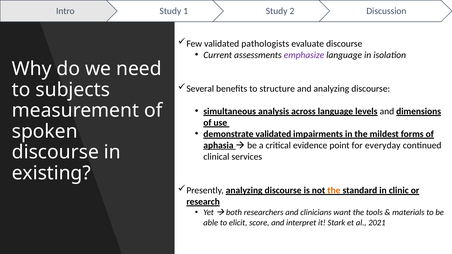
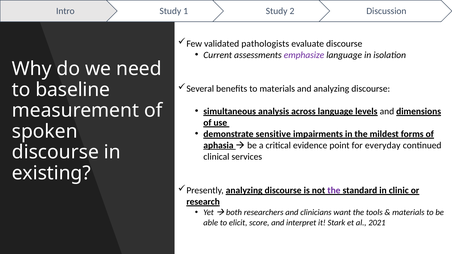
to structure: structure -> materials
subjects: subjects -> baseline
demonstrate validated: validated -> sensitive
the at (334, 191) colour: orange -> purple
